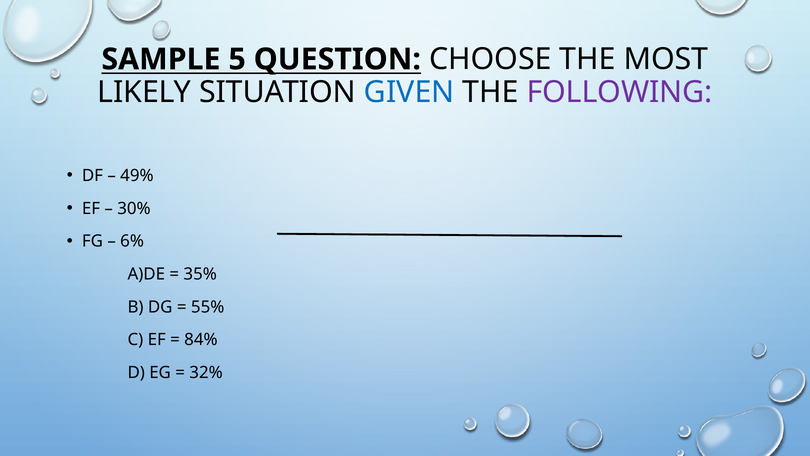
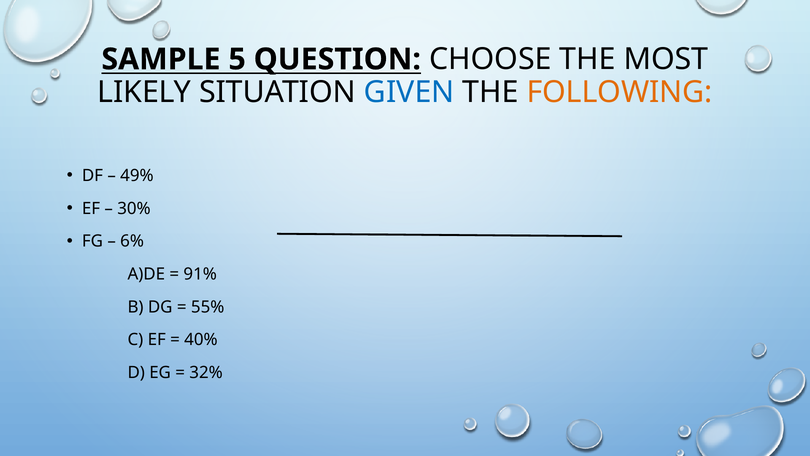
FOLLOWING colour: purple -> orange
35%: 35% -> 91%
84%: 84% -> 40%
